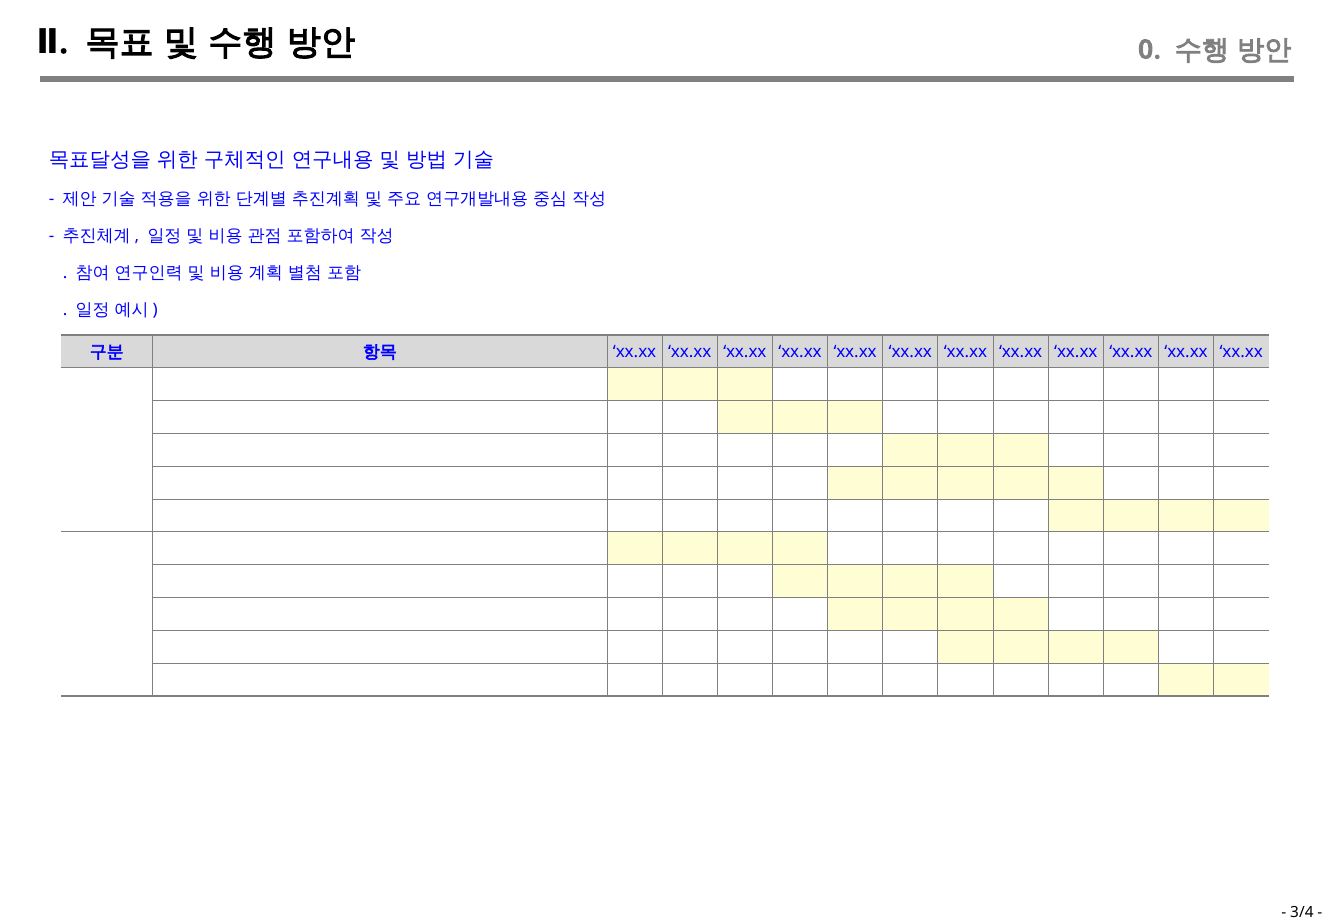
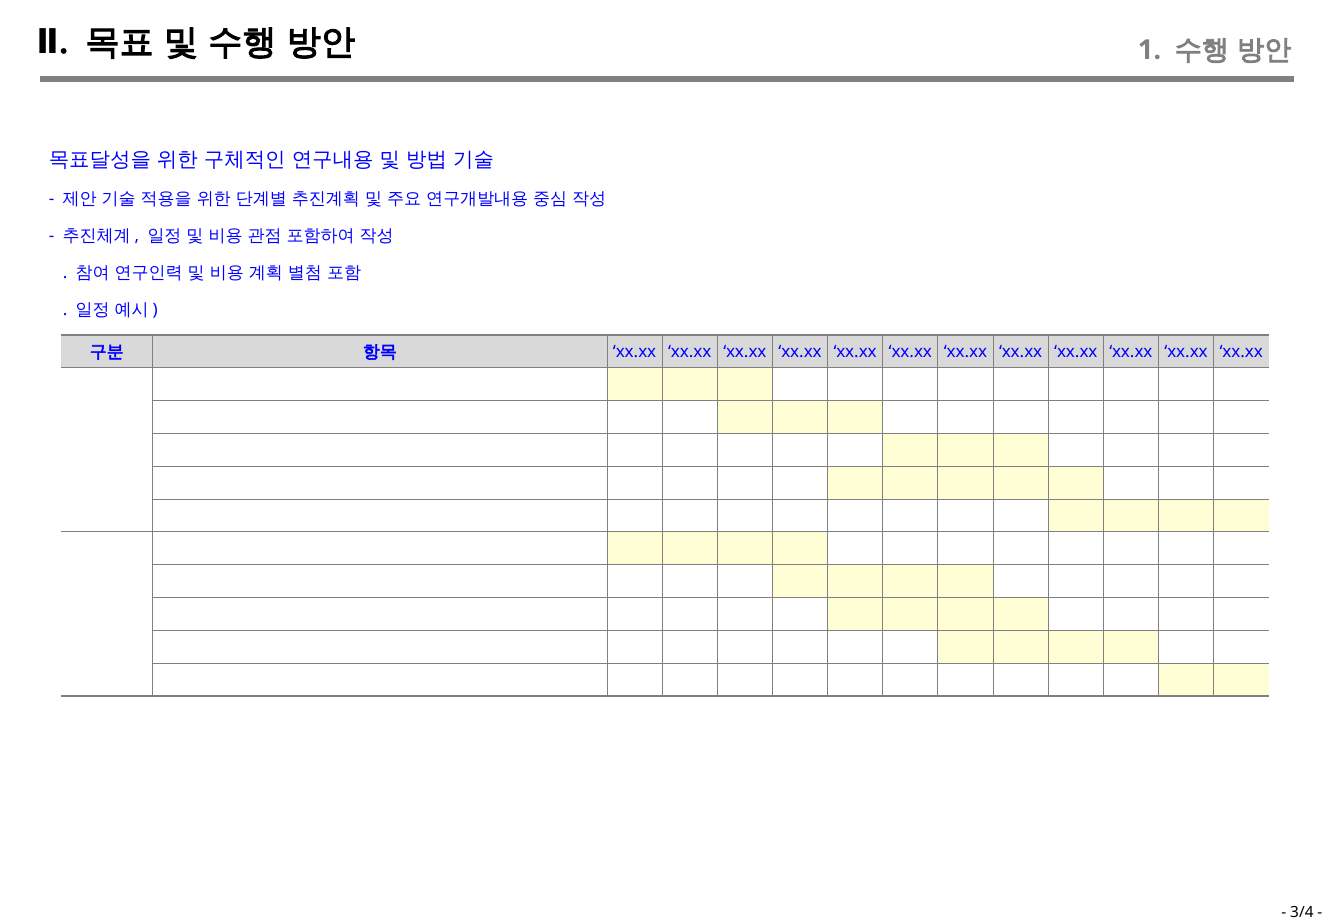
0: 0 -> 1
